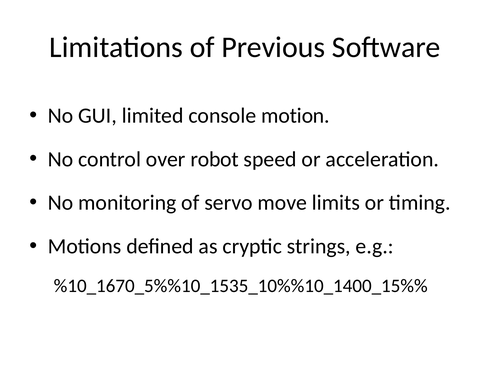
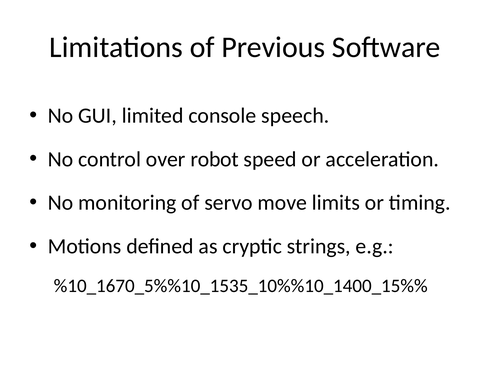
motion: motion -> speech
